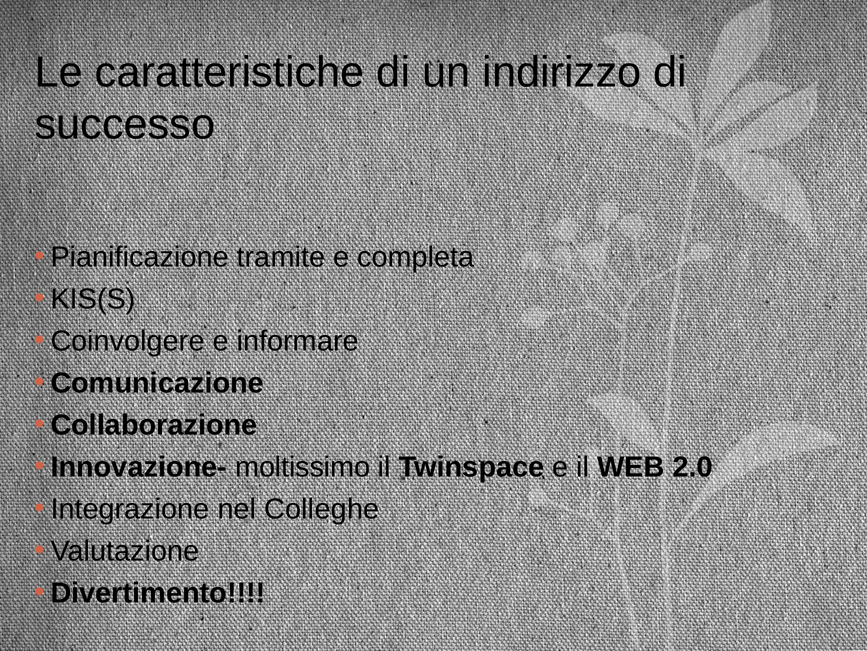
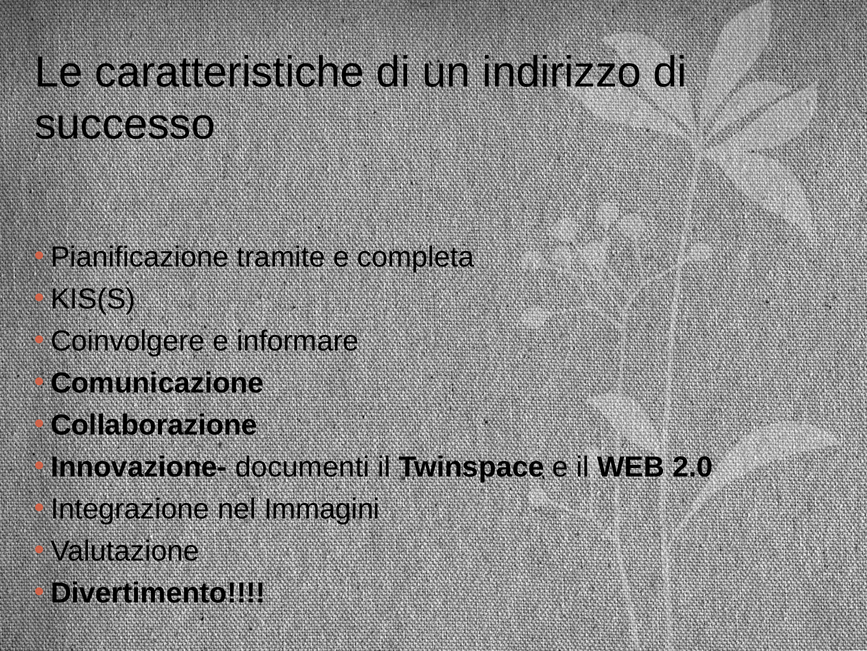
moltissimo: moltissimo -> documenti
Colleghe: Colleghe -> Immagini
